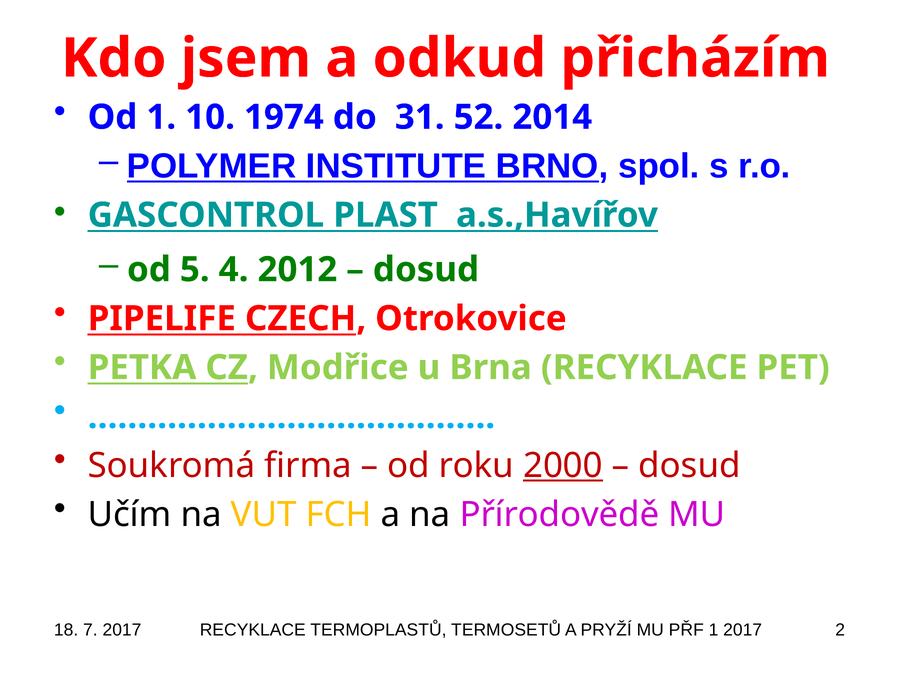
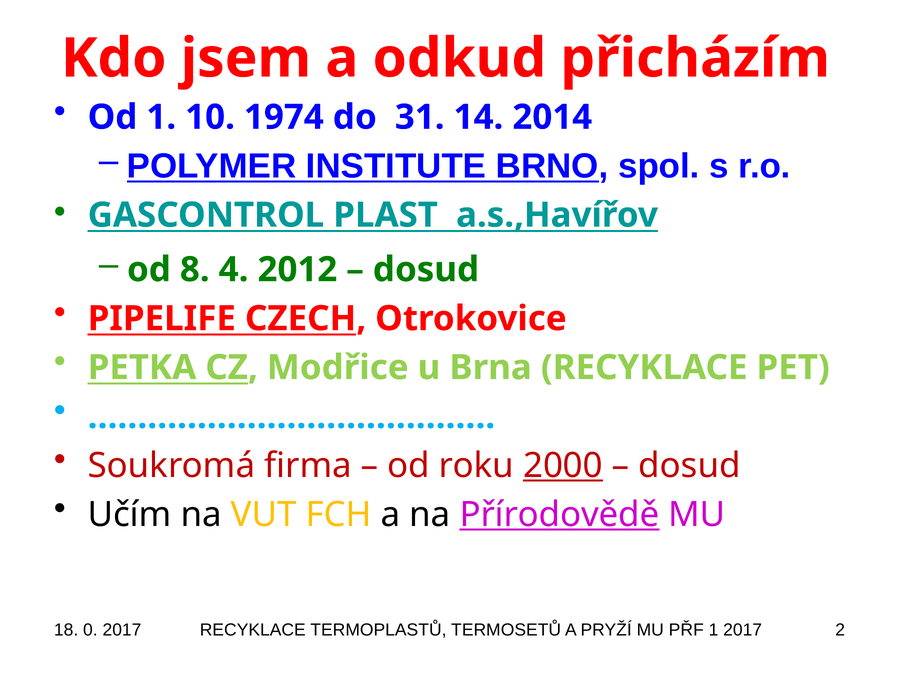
52: 52 -> 14
5: 5 -> 8
Přírodovědě underline: none -> present
7: 7 -> 0
